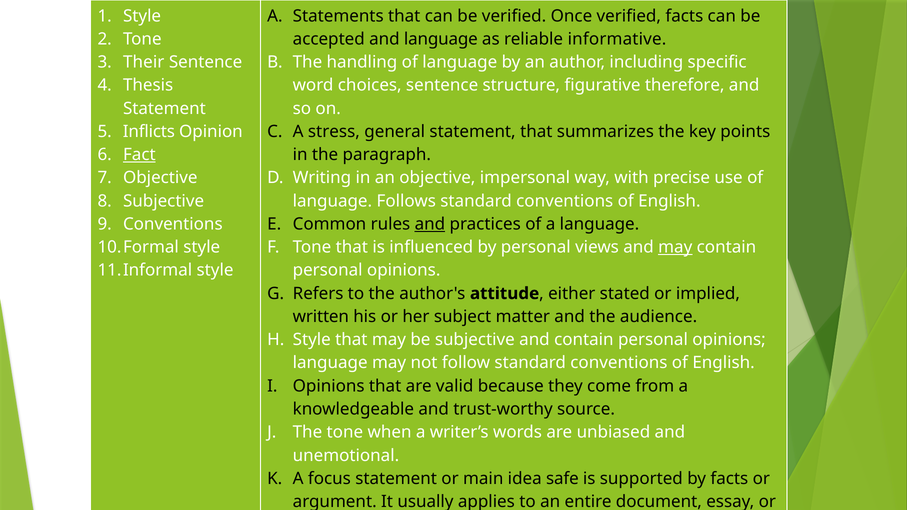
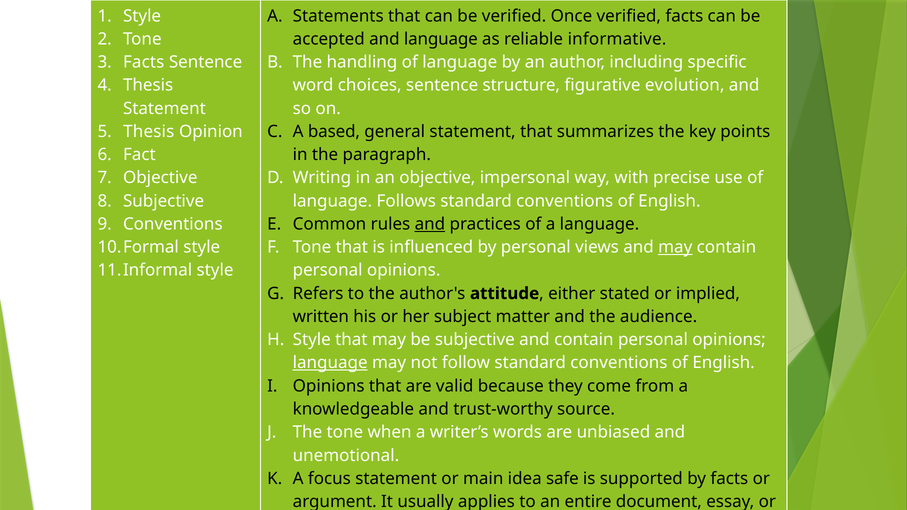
Their at (144, 62): Their -> Facts
therefore: therefore -> evolution
Inflicts at (149, 132): Inflicts -> Thesis
stress: stress -> based
Fact underline: present -> none
language at (330, 363) underline: none -> present
